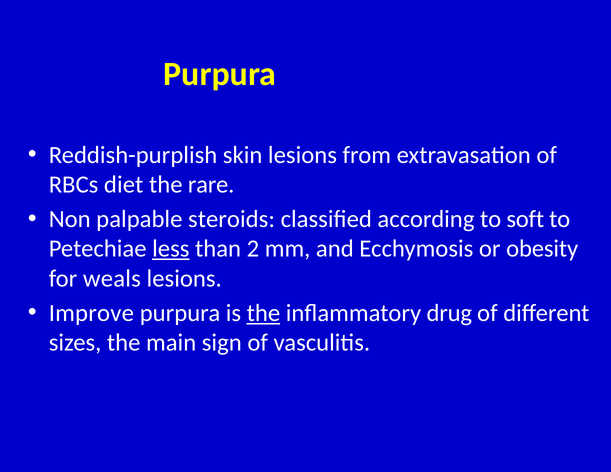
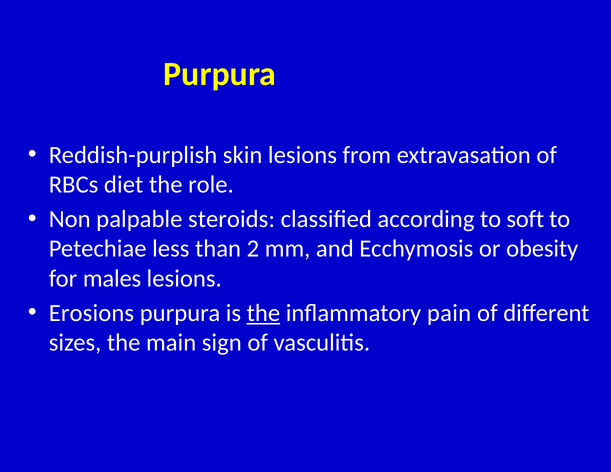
rare: rare -> role
less underline: present -> none
weals: weals -> males
Improve: Improve -> Erosions
drug: drug -> pain
